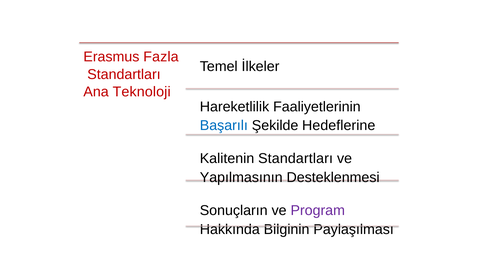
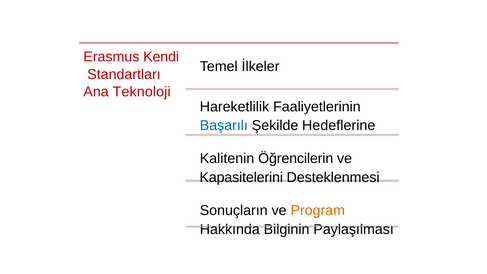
Fazla: Fazla -> Kendi
Kalitenin Standartları: Standartları -> Öğrencilerin
Yapılmasının: Yapılmasının -> Kapasitelerini
Program colour: purple -> orange
